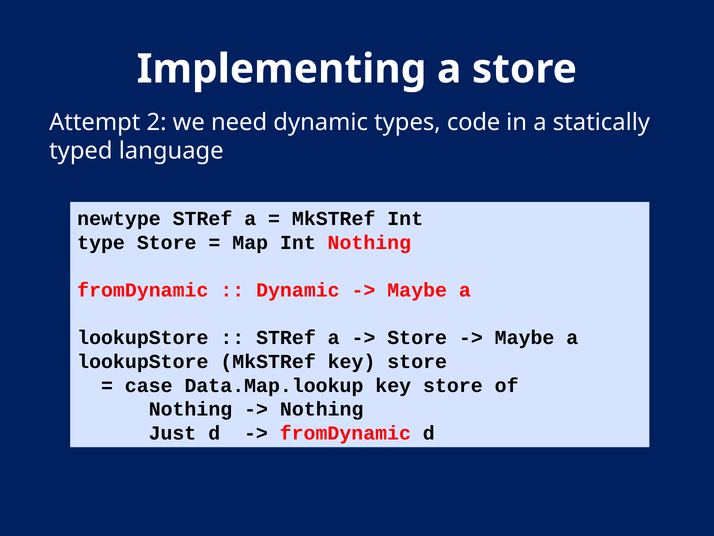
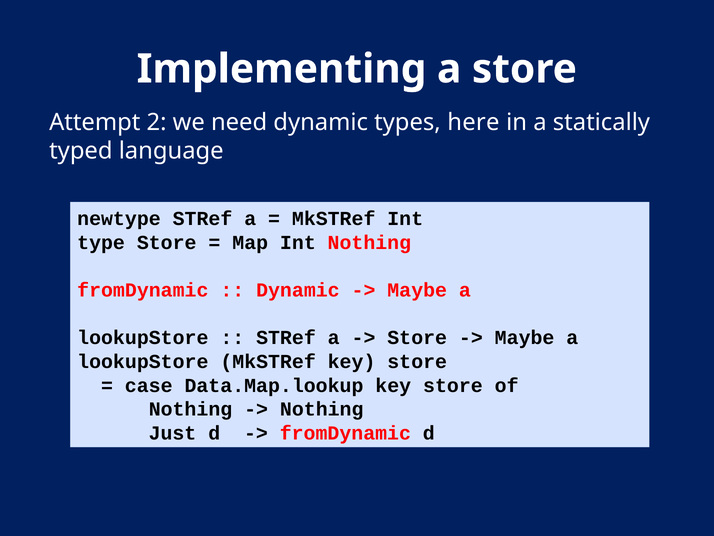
code: code -> here
